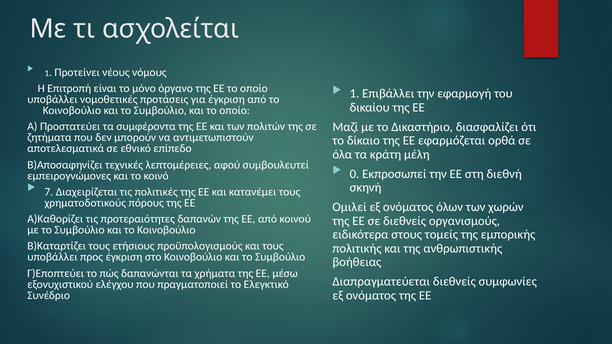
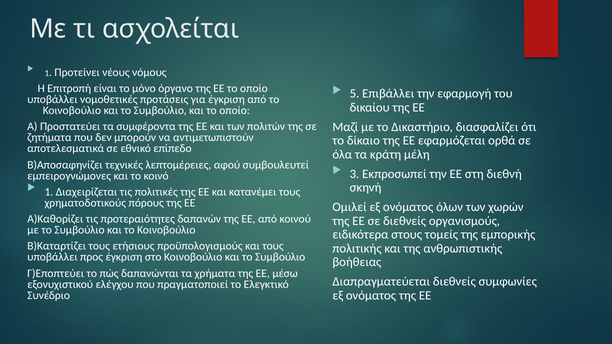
1 at (355, 94): 1 -> 5
0: 0 -> 3
7 at (49, 192): 7 -> 1
